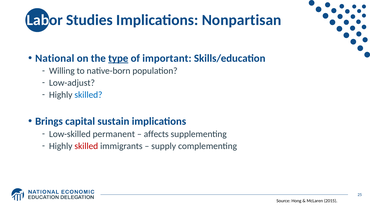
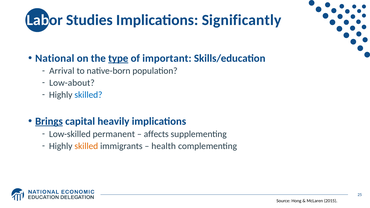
Nonpartisan: Nonpartisan -> Significantly
Willing: Willing -> Arrival
Low-adjust: Low-adjust -> Low-about
Brings underline: none -> present
sustain: sustain -> heavily
skilled at (86, 146) colour: red -> orange
supply: supply -> health
